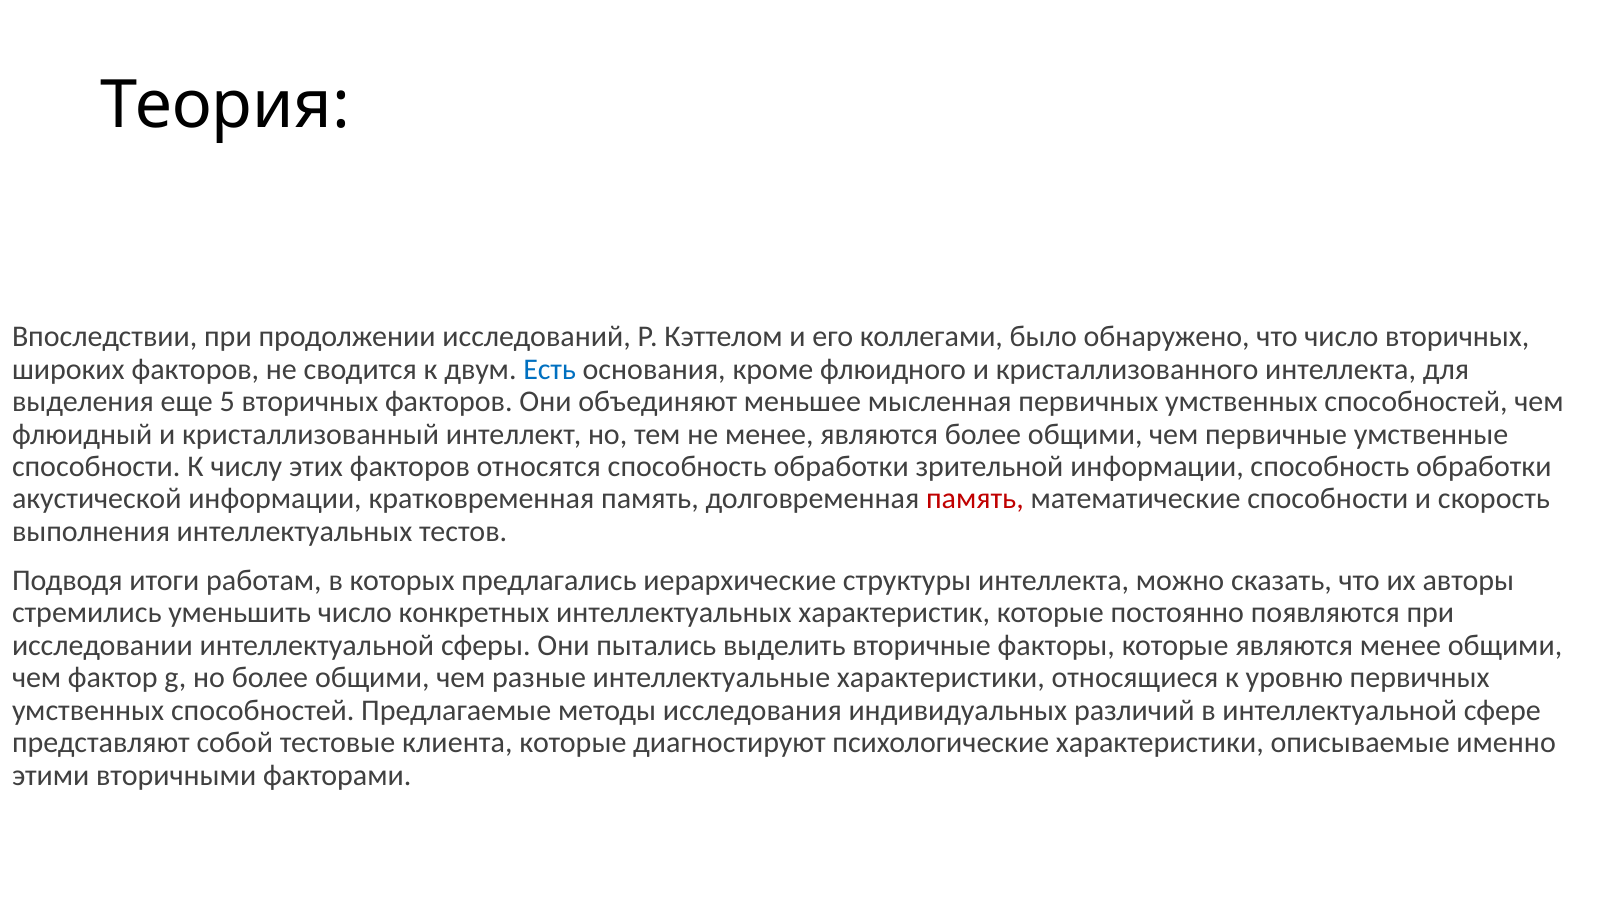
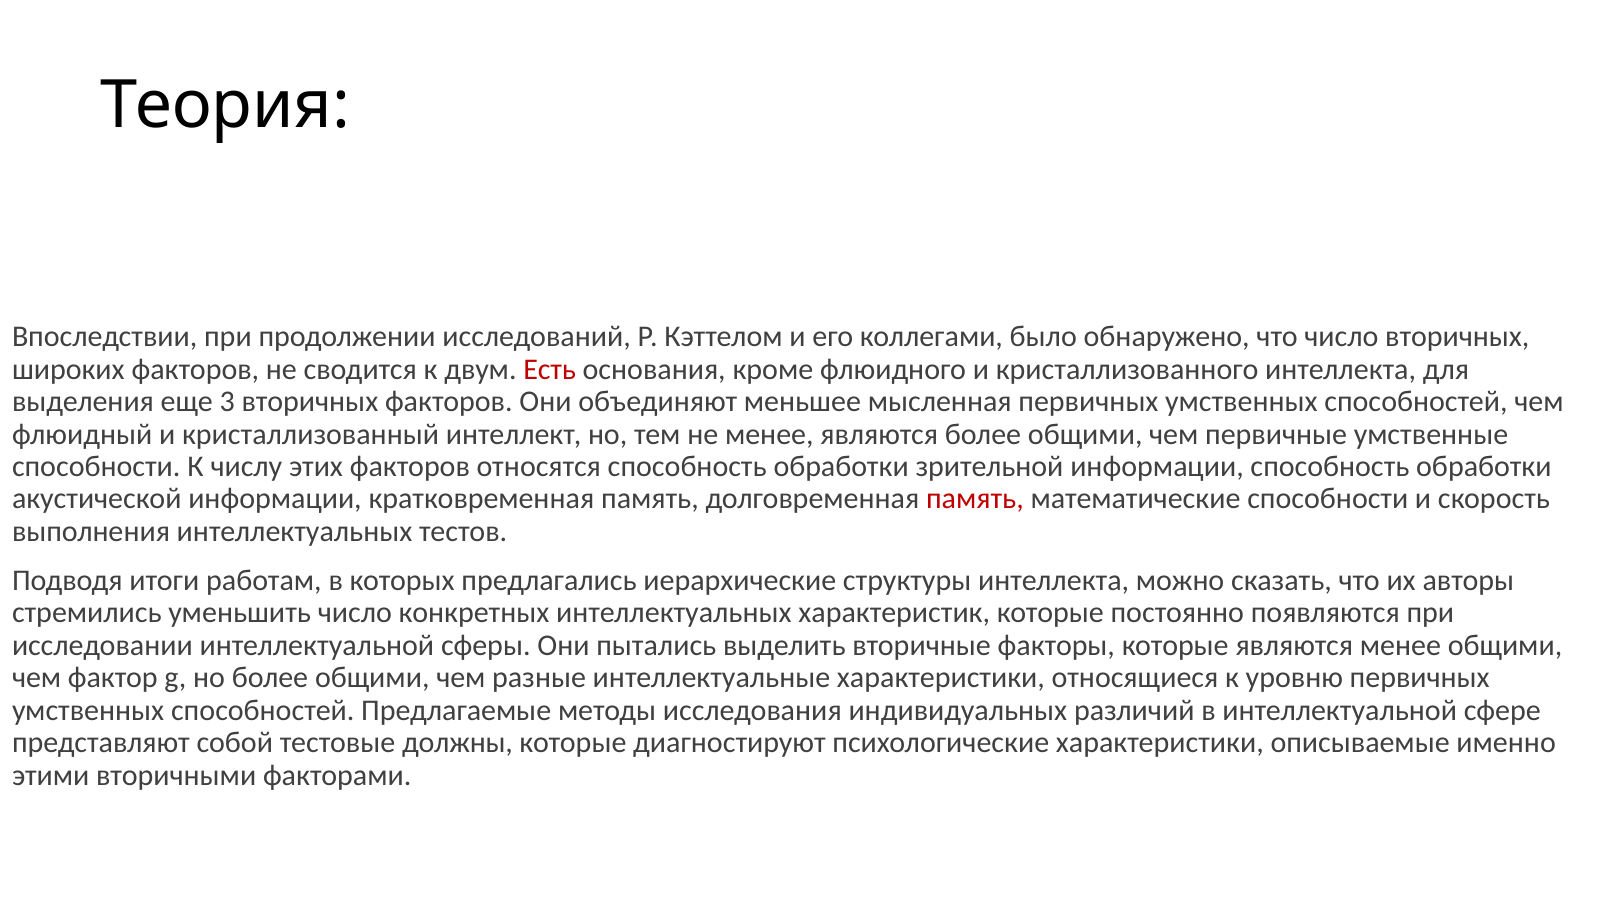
Есть colour: blue -> red
5: 5 -> 3
клиента: клиента -> должны
